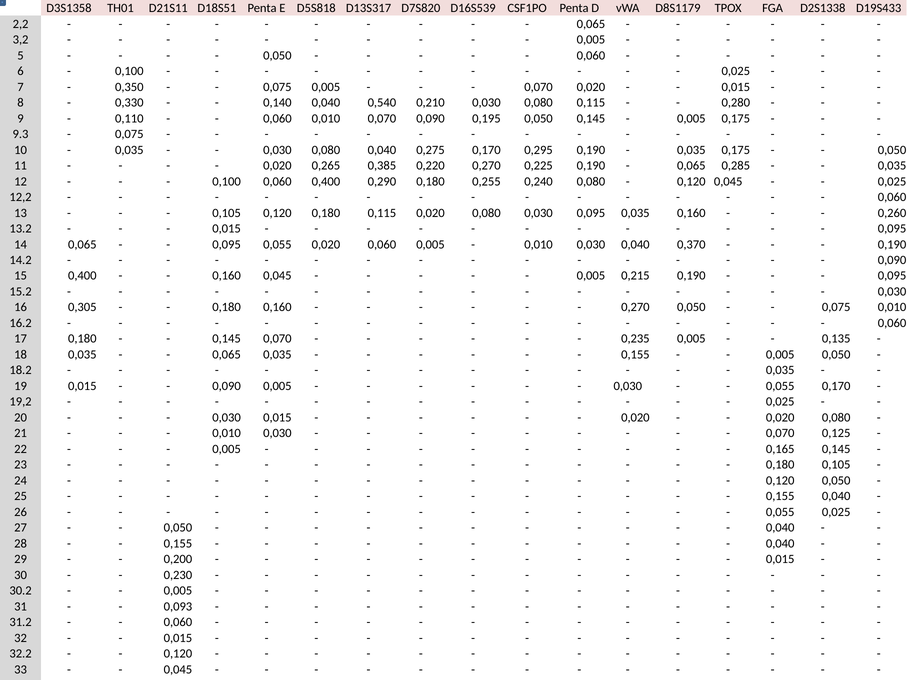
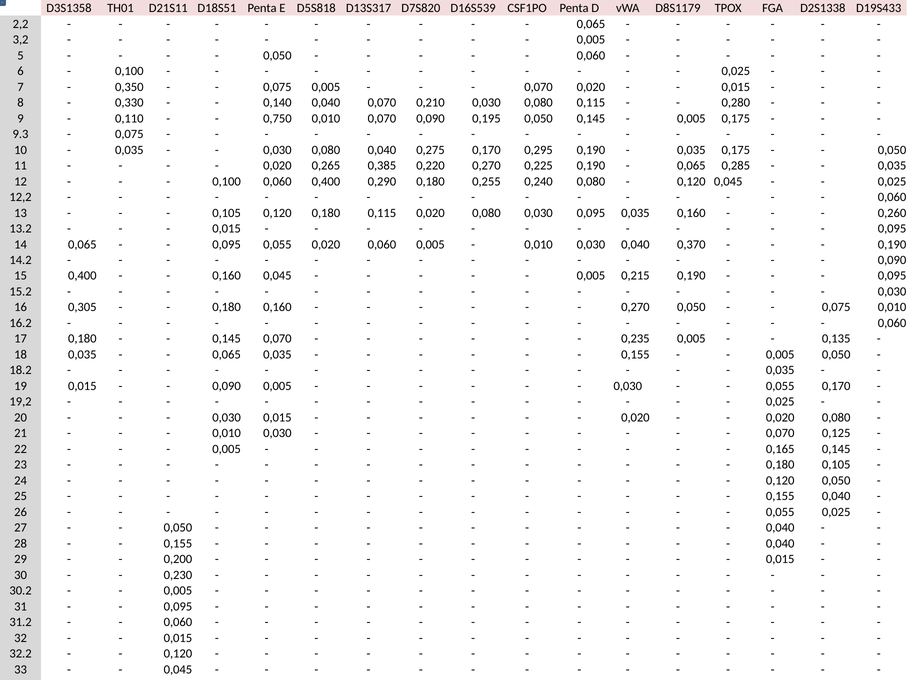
0,040 0,540: 0,540 -> 0,070
0,060 at (277, 118): 0,060 -> 0,750
0,093 at (178, 607): 0,093 -> 0,095
